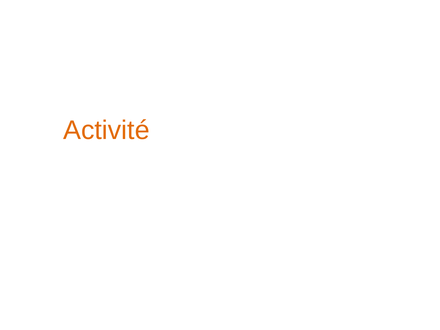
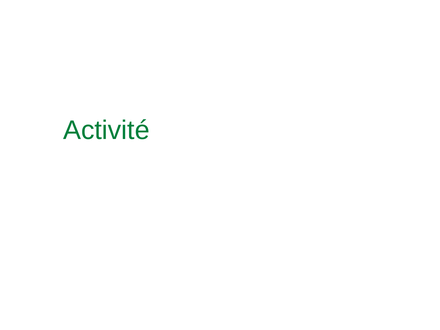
Activité colour: orange -> green
